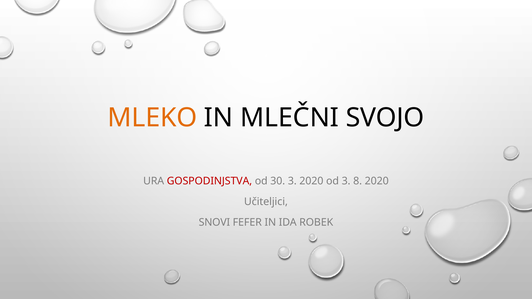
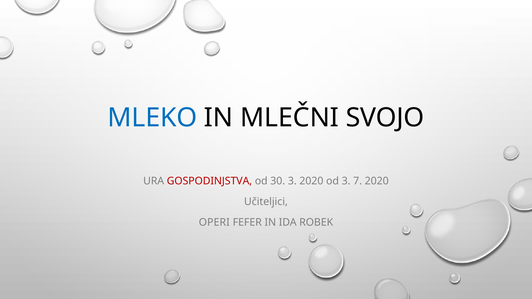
MLEKO colour: orange -> blue
8: 8 -> 7
SNOVI: SNOVI -> OPERI
